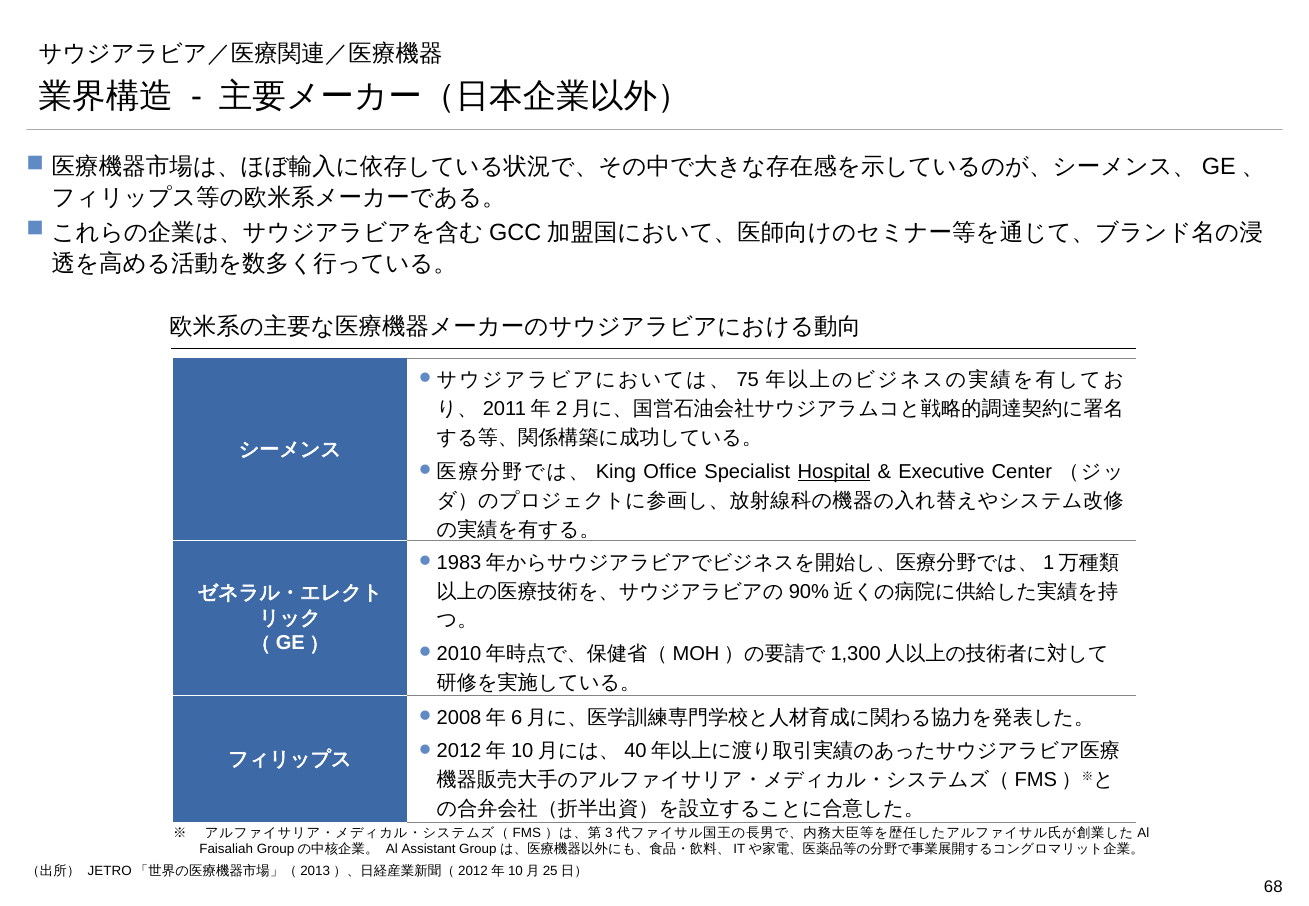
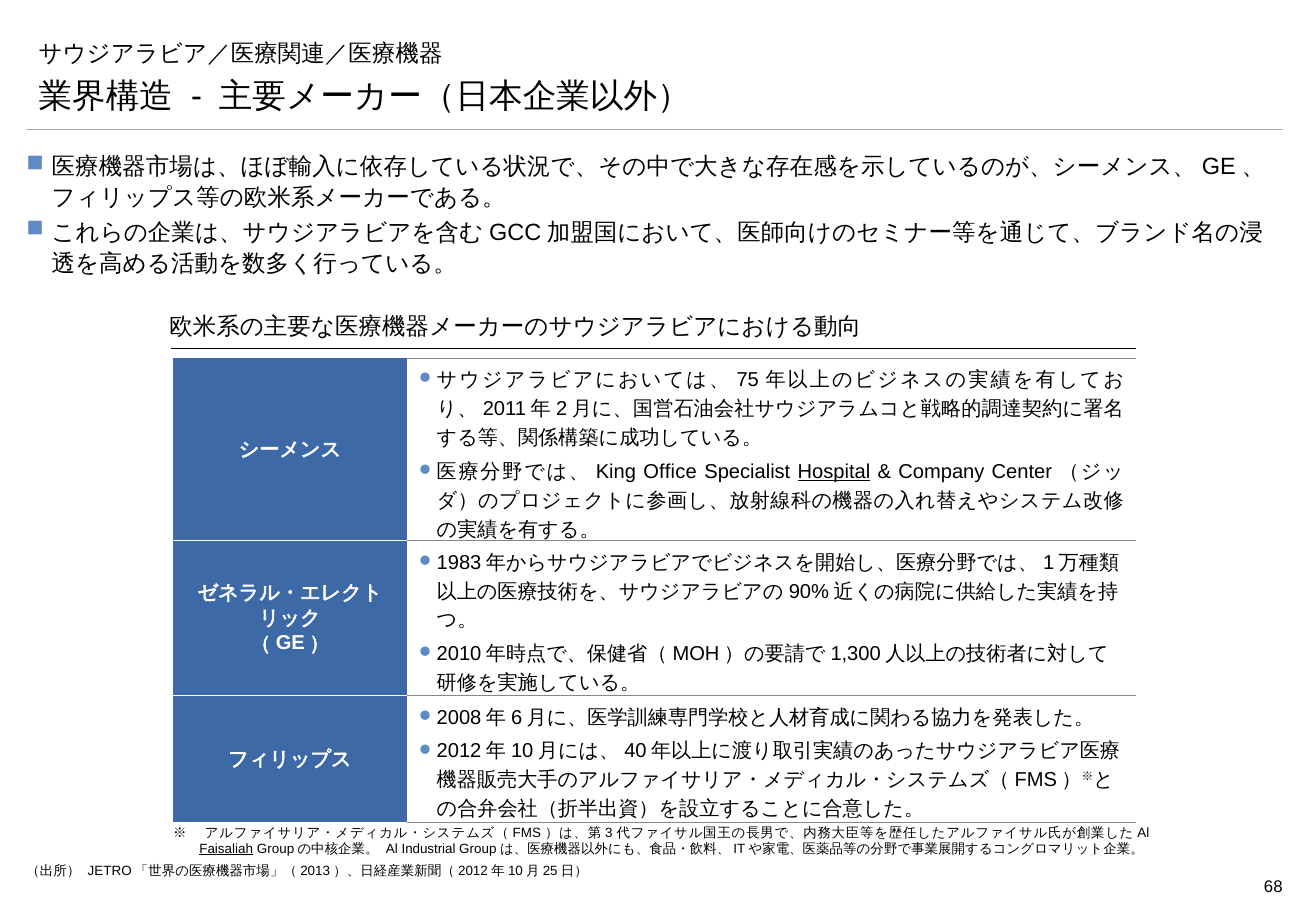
Executive: Executive -> Company
Faisaliah underline: none -> present
Assistant: Assistant -> Industrial
